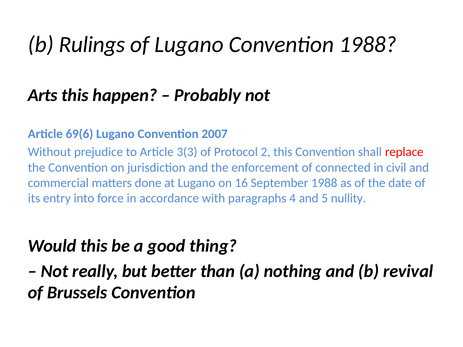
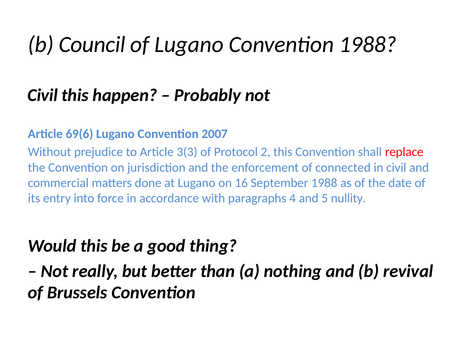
Rulings: Rulings -> Council
Arts at (43, 95): Arts -> Civil
